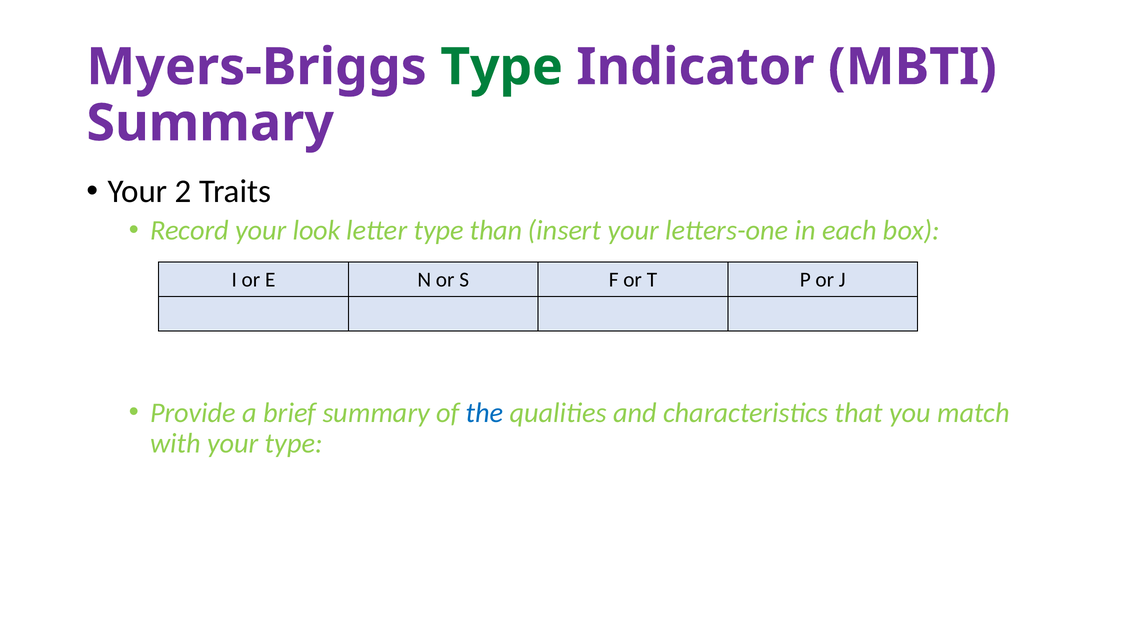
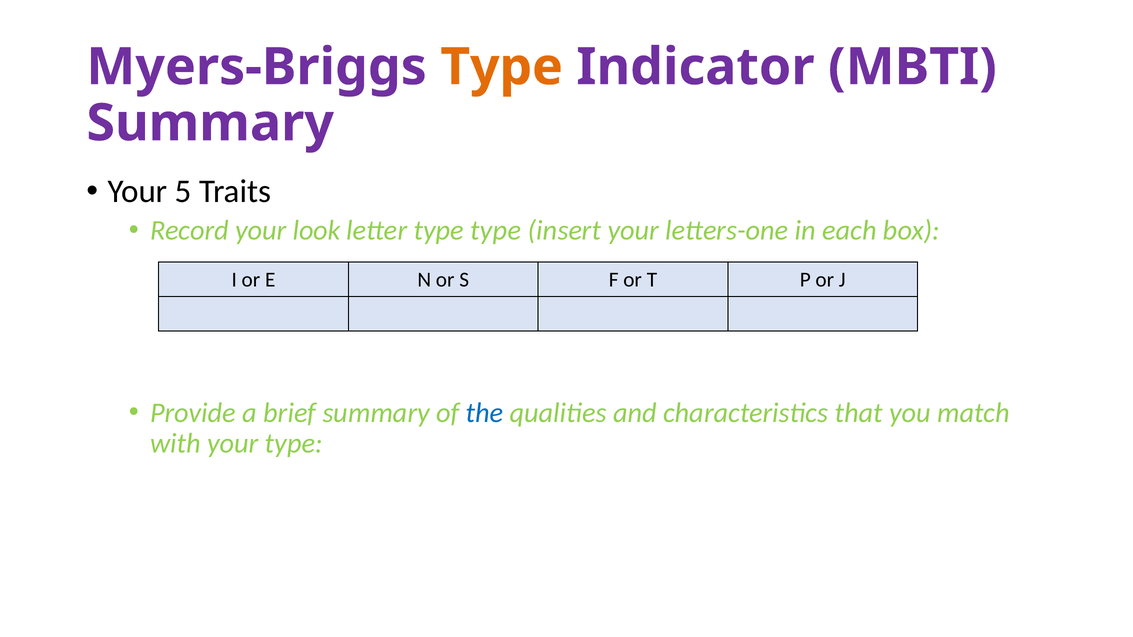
Type at (502, 67) colour: green -> orange
2: 2 -> 5
type than: than -> type
